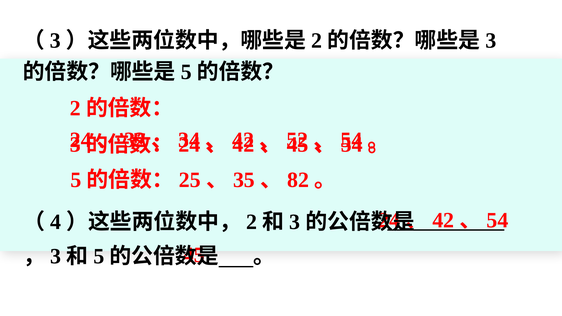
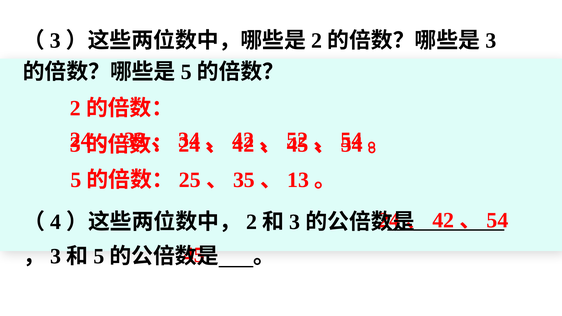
82: 82 -> 13
